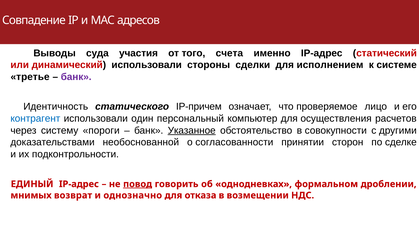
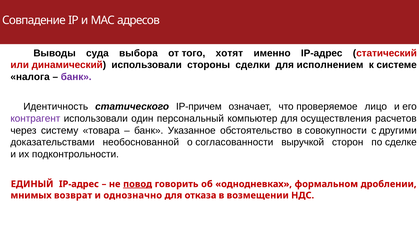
участия: участия -> выбора
счета: счета -> хотят
третье: третье -> налога
контрагент colour: blue -> purple
пороги: пороги -> товара
Указанное underline: present -> none
принятии: принятии -> выручкой
